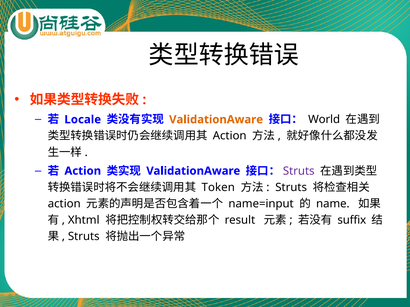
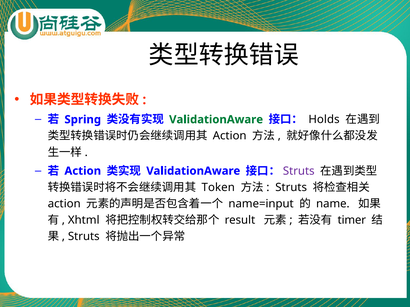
Locale: Locale -> Spring
ValidationAware at (216, 120) colour: orange -> green
World: World -> Holds
suffix: suffix -> timer
